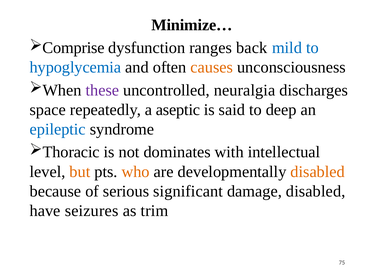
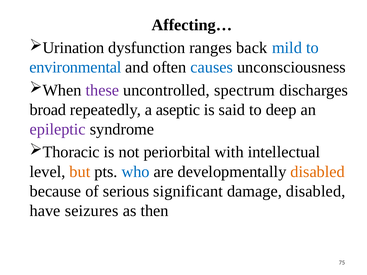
Minimize…: Minimize… -> Affecting…
Comprise: Comprise -> Urination
hypoglycemia: hypoglycemia -> environmental
causes colour: orange -> blue
neuralgia: neuralgia -> spectrum
space: space -> broad
epileptic colour: blue -> purple
dominates: dominates -> periorbital
who colour: orange -> blue
trim: trim -> then
